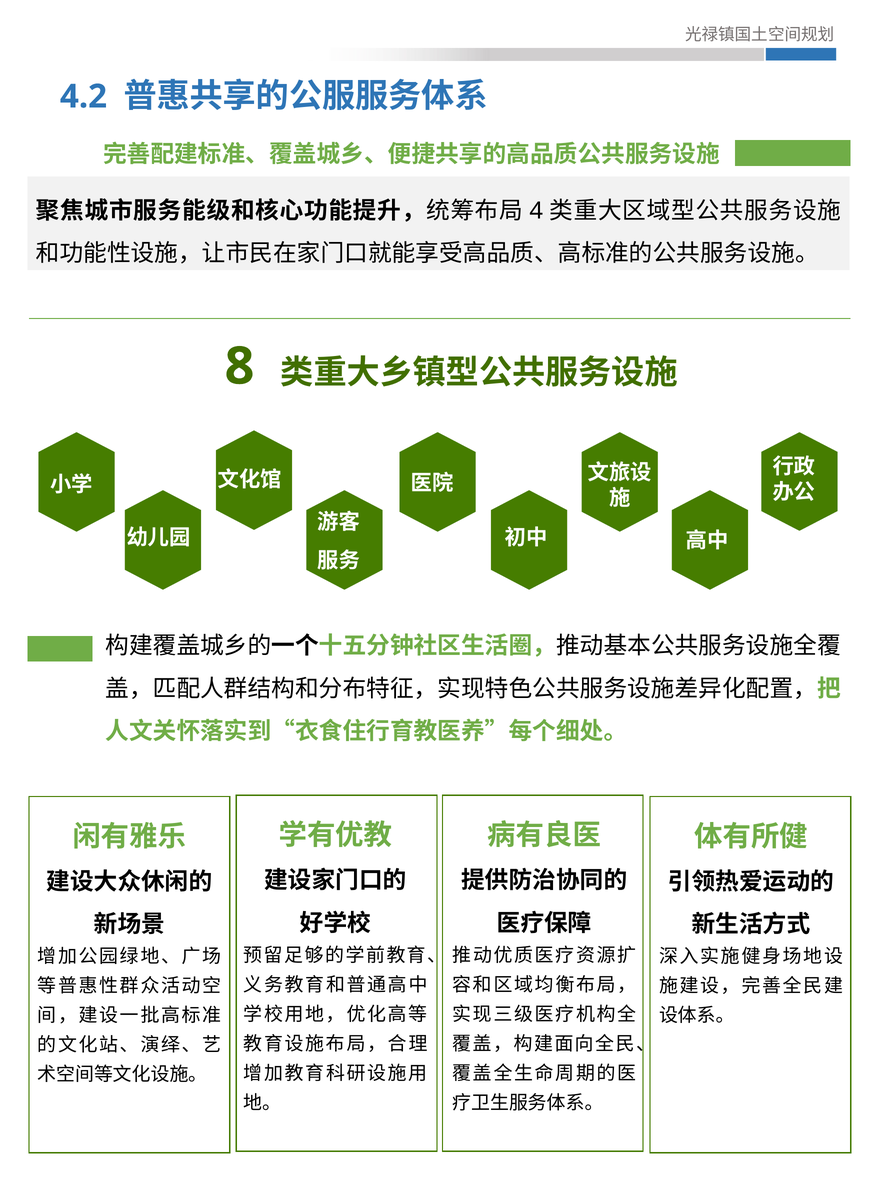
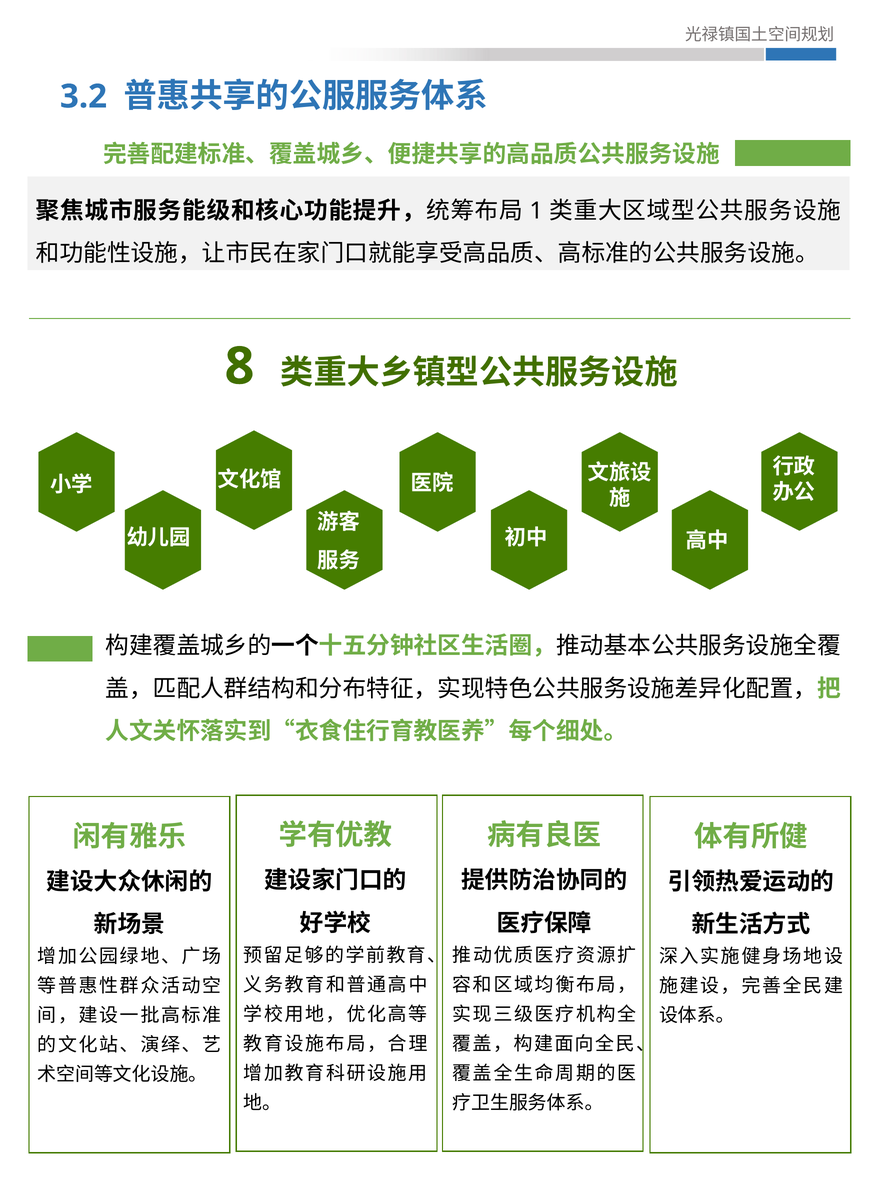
4.2: 4.2 -> 3.2
4: 4 -> 1
